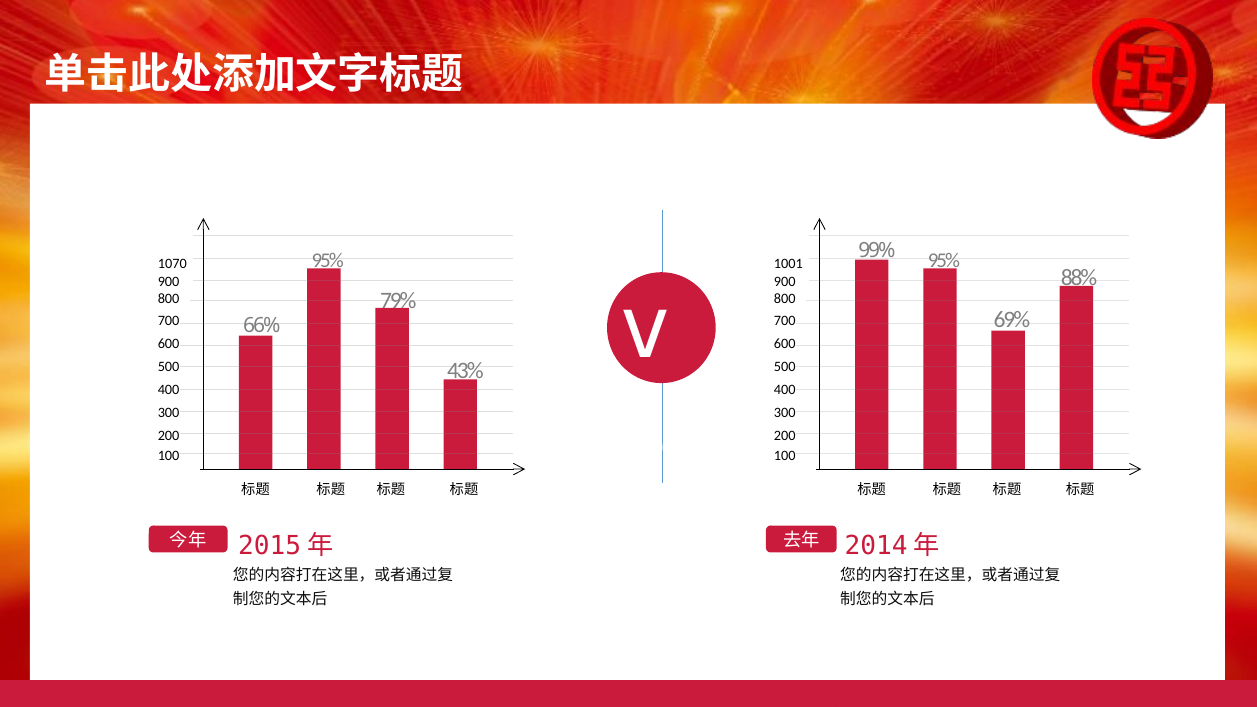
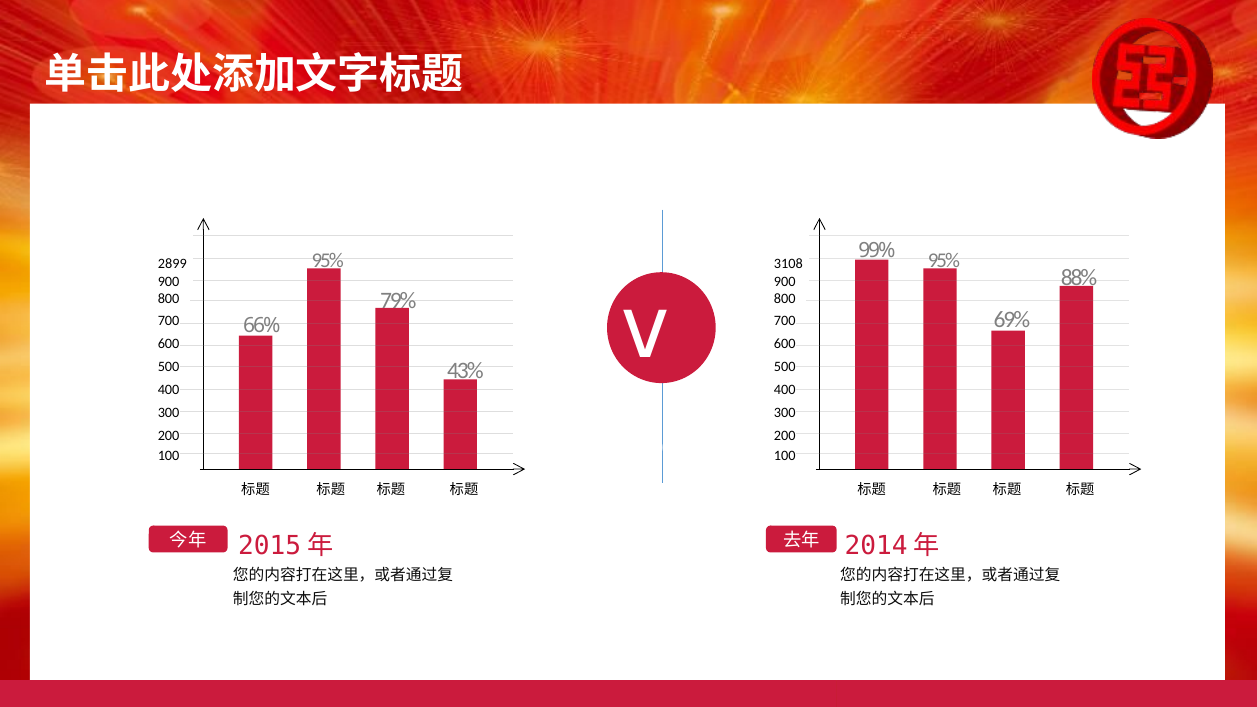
1070: 1070 -> 2899
1001: 1001 -> 3108
